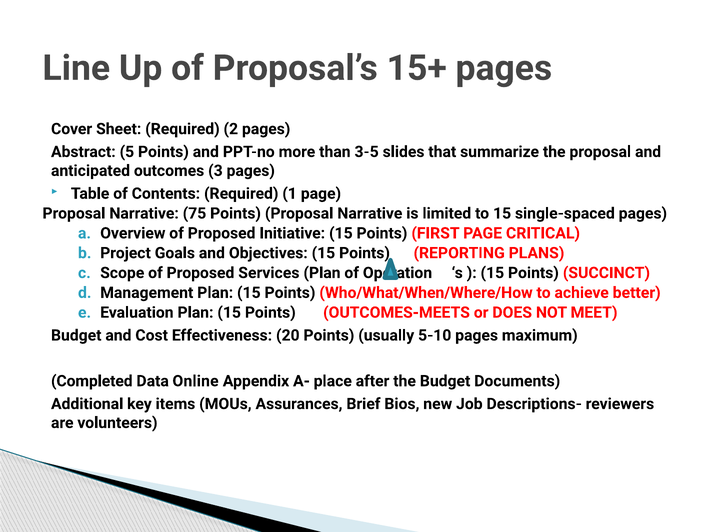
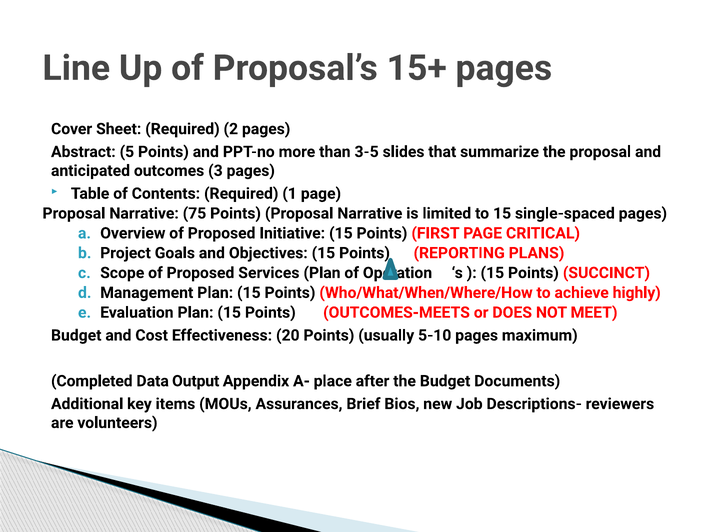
better: better -> highly
Online: Online -> Output
